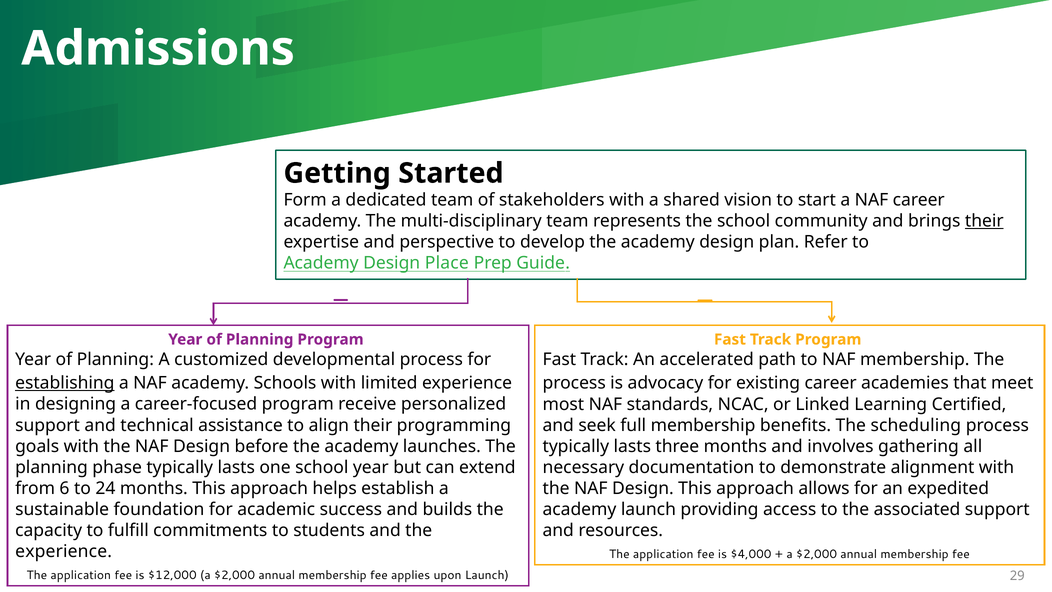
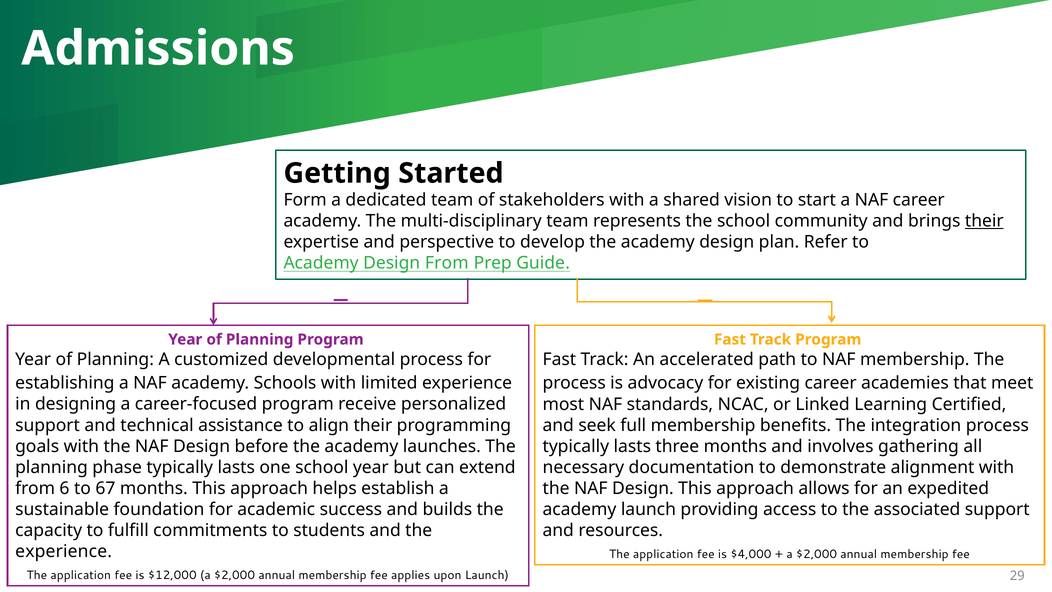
Design Place: Place -> From
establishing underline: present -> none
scheduling: scheduling -> integration
24: 24 -> 67
